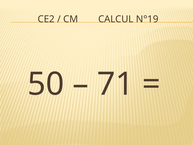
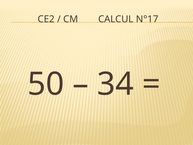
N°19: N°19 -> N°17
71: 71 -> 34
